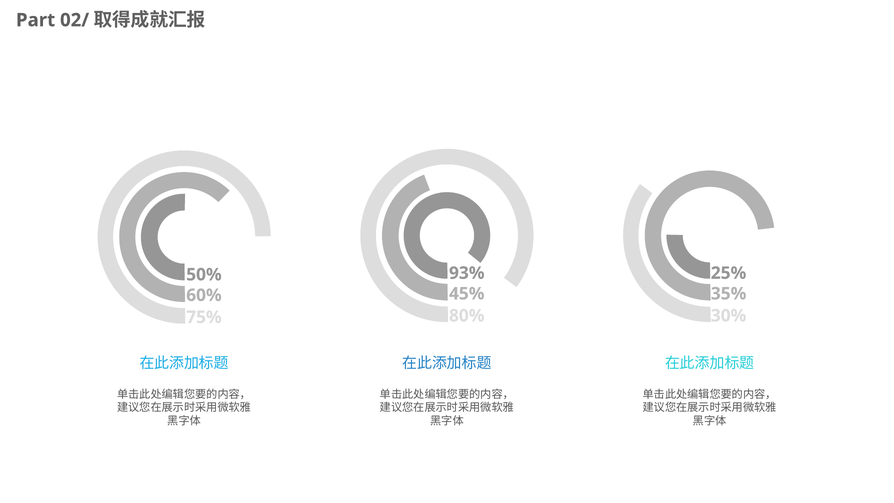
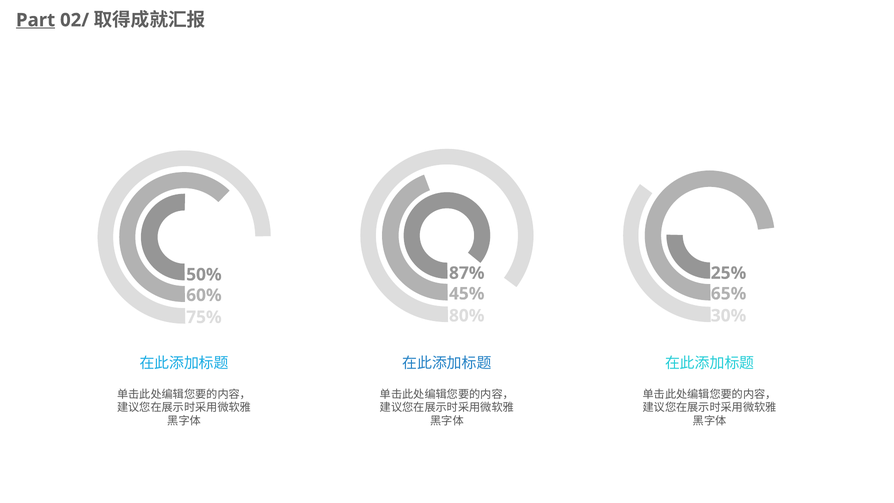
Part underline: none -> present
93%: 93% -> 87%
35%: 35% -> 65%
